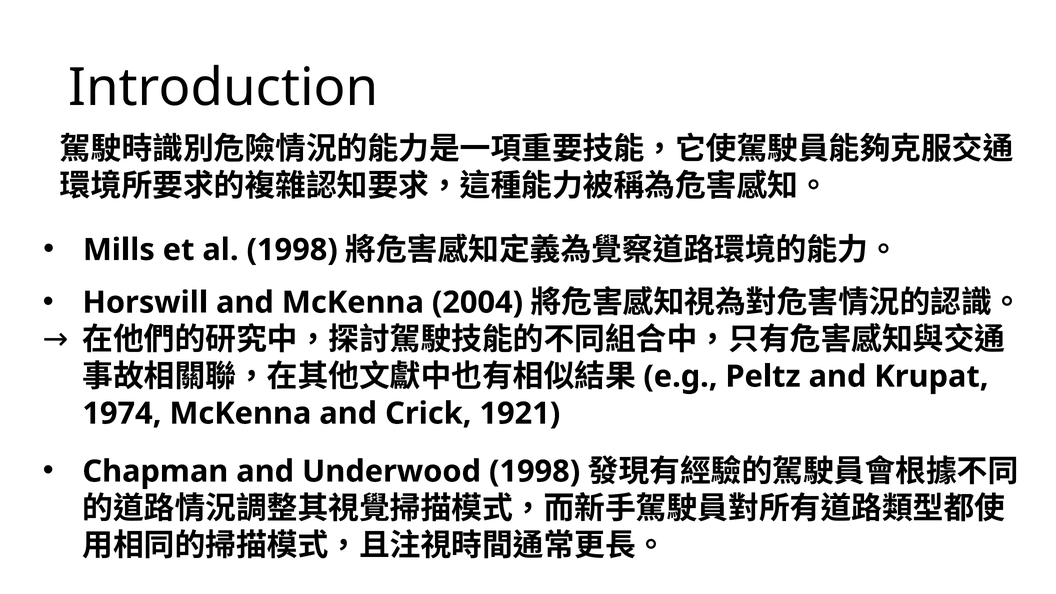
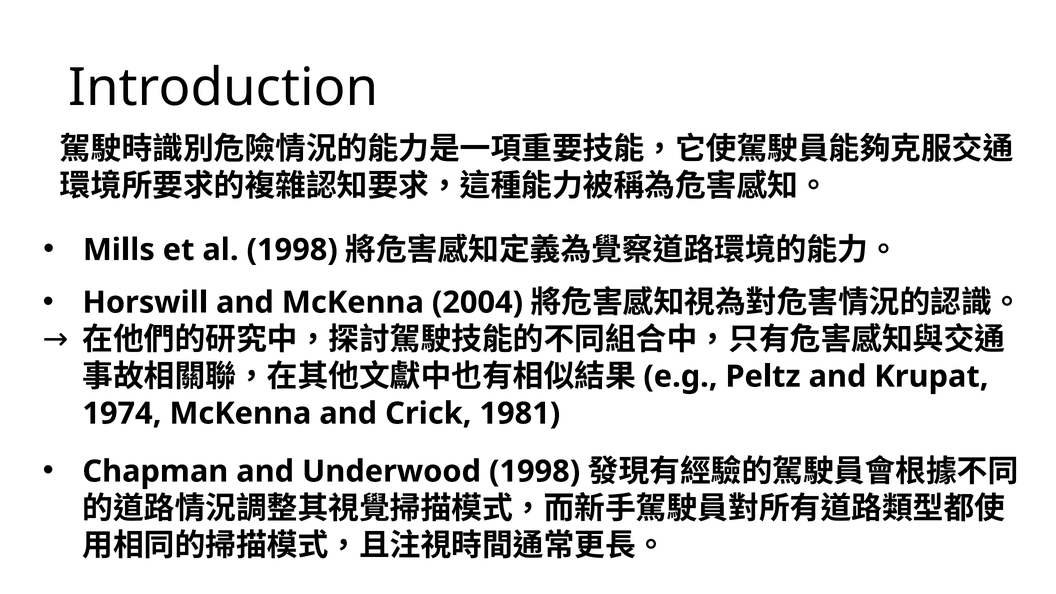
1921: 1921 -> 1981
